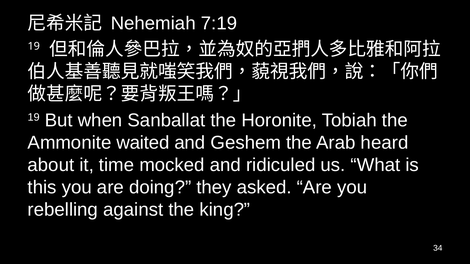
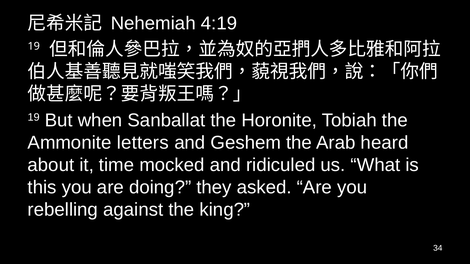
7:19: 7:19 -> 4:19
waited: waited -> letters
